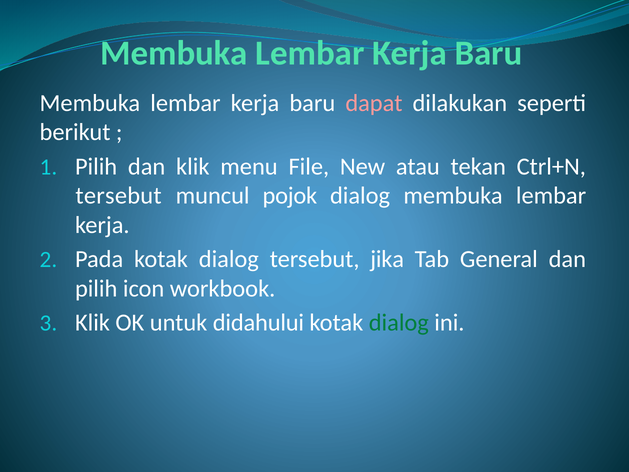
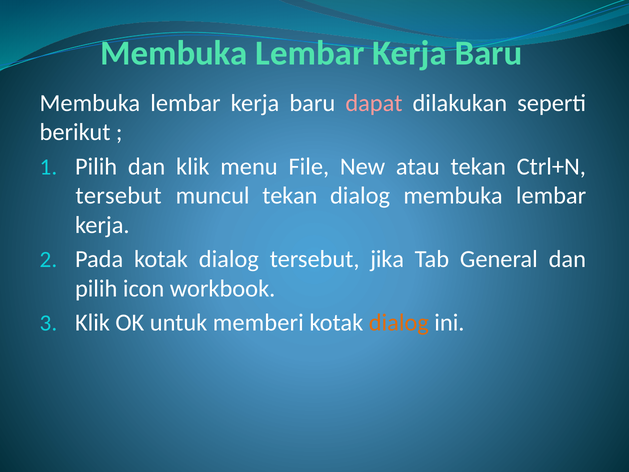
muncul pojok: pojok -> tekan
didahului: didahului -> memberi
dialog at (399, 323) colour: green -> orange
